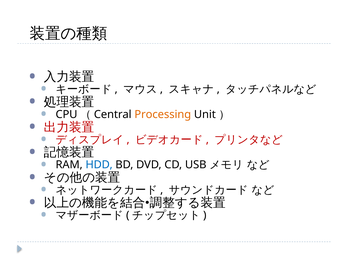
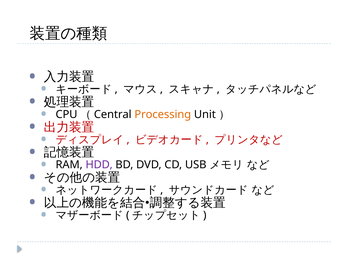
HDD colour: blue -> purple
